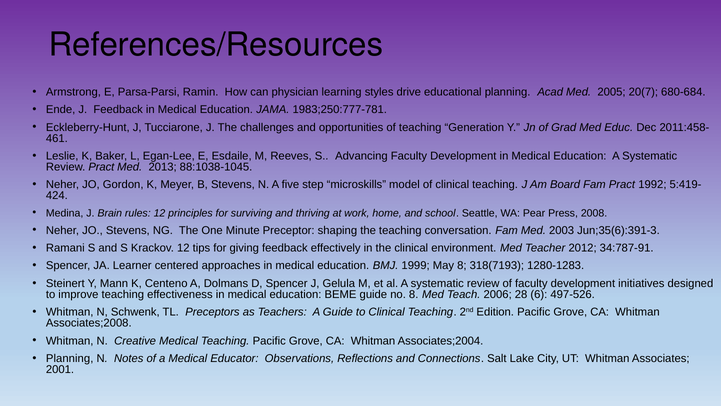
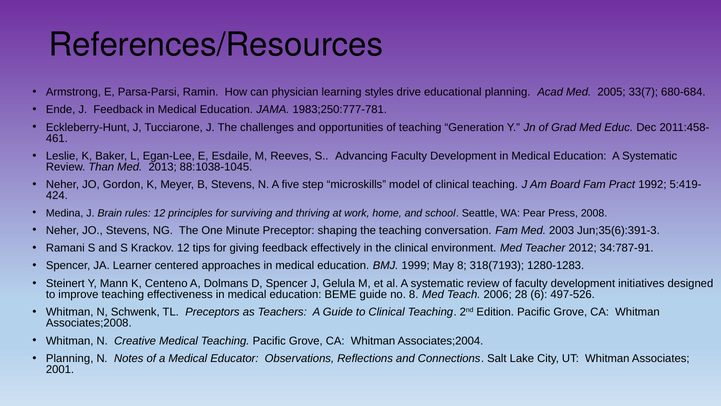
20(7: 20(7 -> 33(7
Review Pract: Pract -> Than
